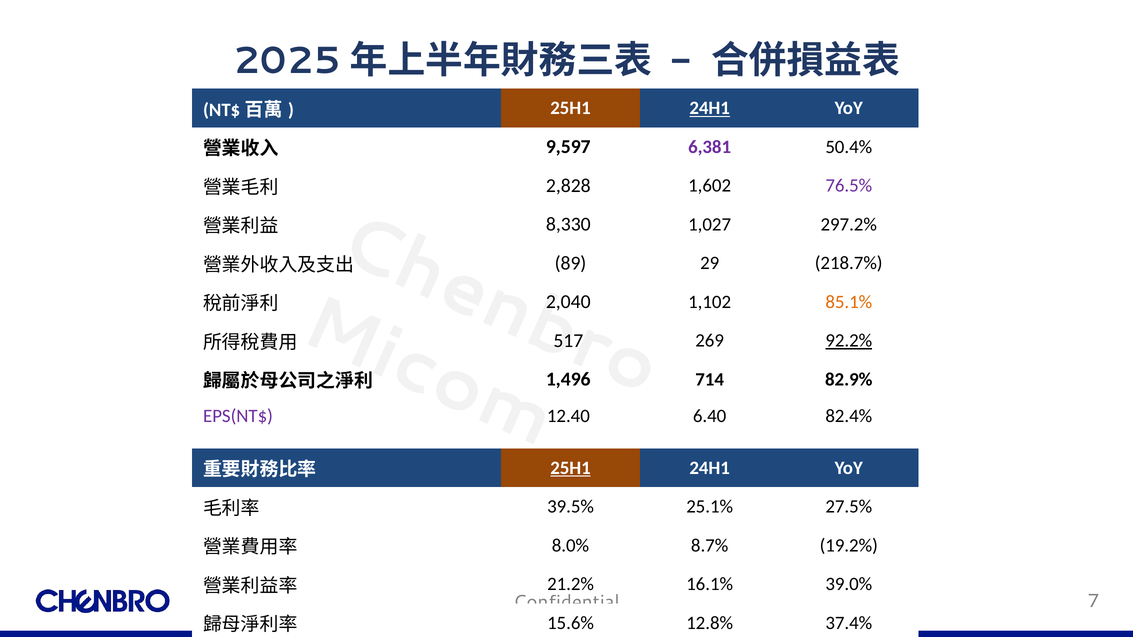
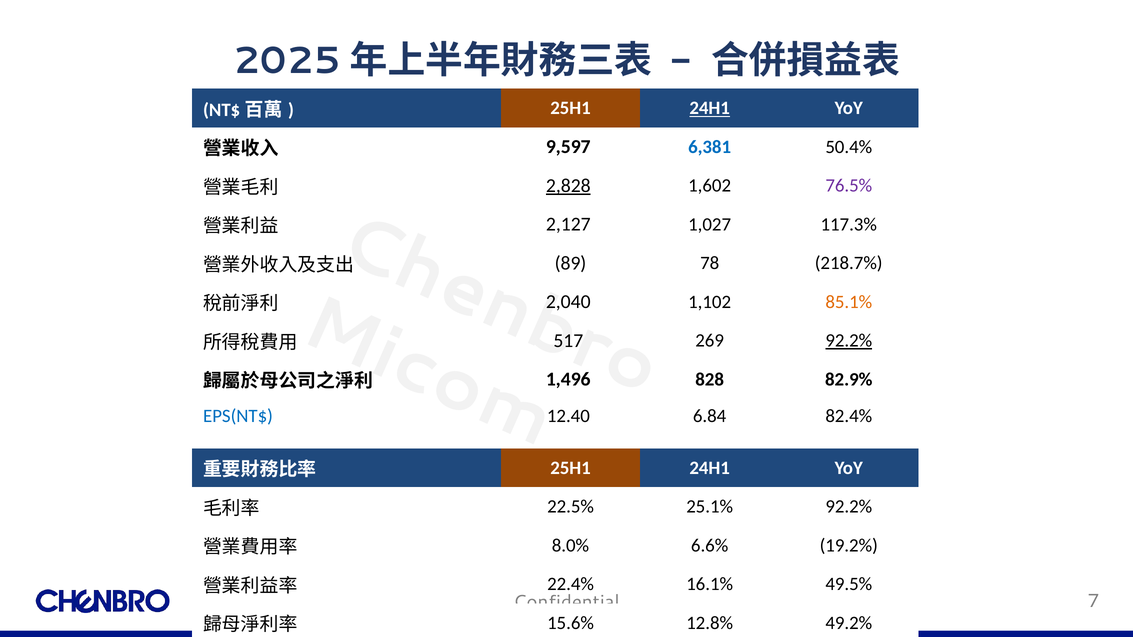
6,381 colour: purple -> blue
2,828 underline: none -> present
8,330: 8,330 -> 2,127
297.2%: 297.2% -> 117.3%
29: 29 -> 78
714: 714 -> 828
EPS(NT$ colour: purple -> blue
6.40: 6.40 -> 6.84
25H1 at (571, 468) underline: present -> none
39.5%: 39.5% -> 22.5%
25.1% 27.5%: 27.5% -> 92.2%
8.7%: 8.7% -> 6.6%
21.2%: 21.2% -> 22.4%
39.0%: 39.0% -> 49.5%
37.4%: 37.4% -> 49.2%
